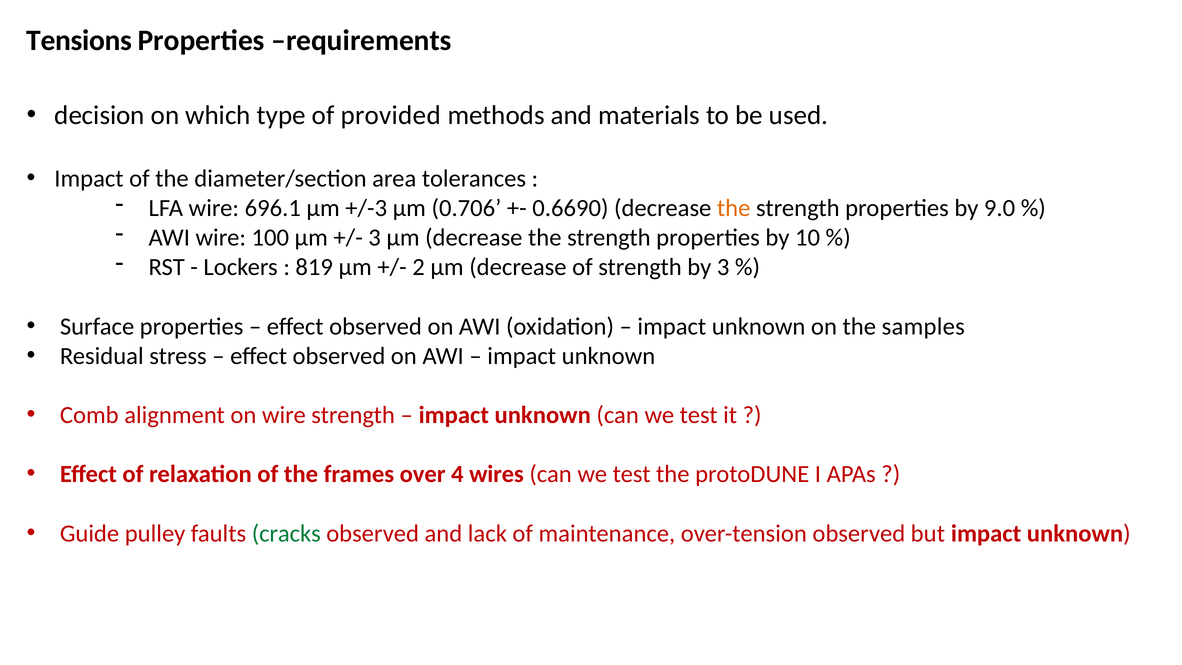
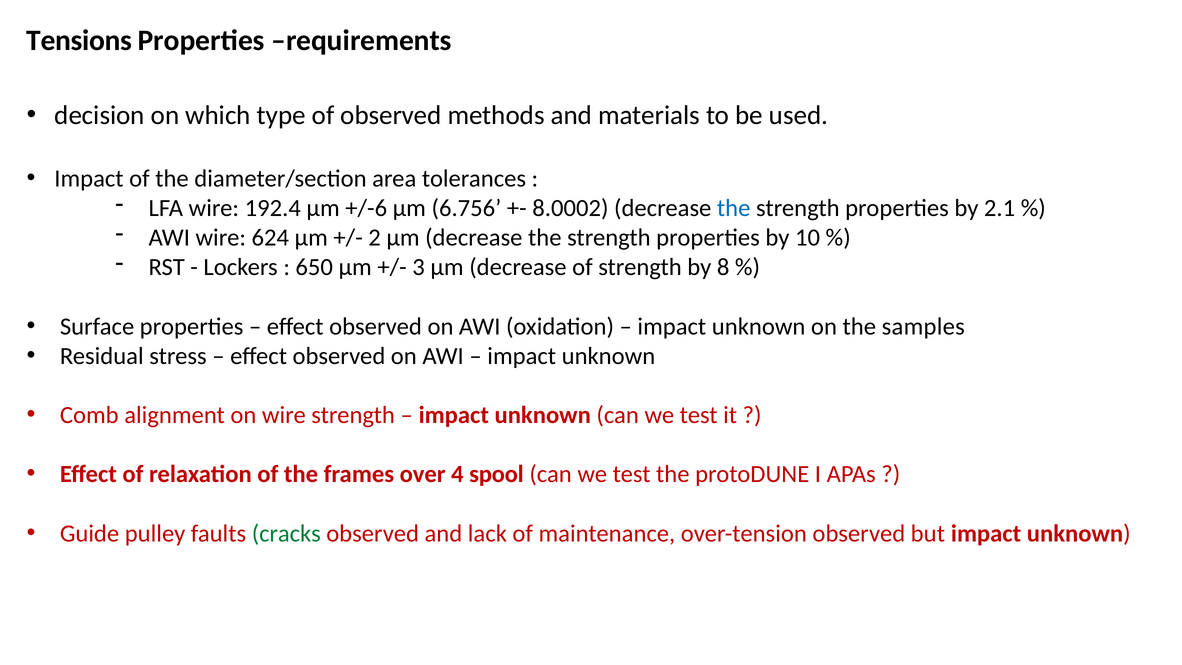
of provided: provided -> observed
696.1: 696.1 -> 192.4
+/-3: +/-3 -> +/-6
0.706: 0.706 -> 6.756
0.6690: 0.6690 -> 8.0002
the at (734, 208) colour: orange -> blue
9.0: 9.0 -> 2.1
100: 100 -> 624
3 at (374, 238): 3 -> 2
819: 819 -> 650
2: 2 -> 3
by 3: 3 -> 8
wires: wires -> spool
